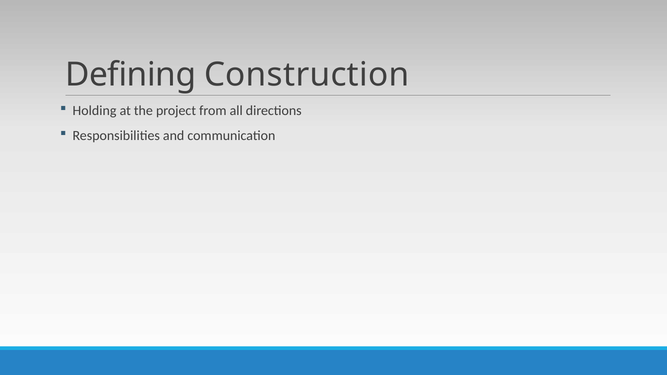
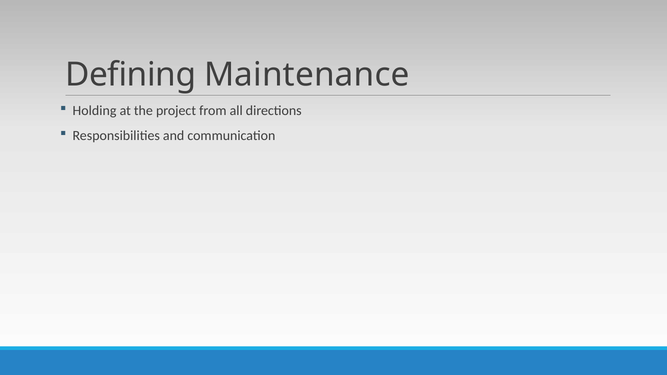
Construction: Construction -> Maintenance
